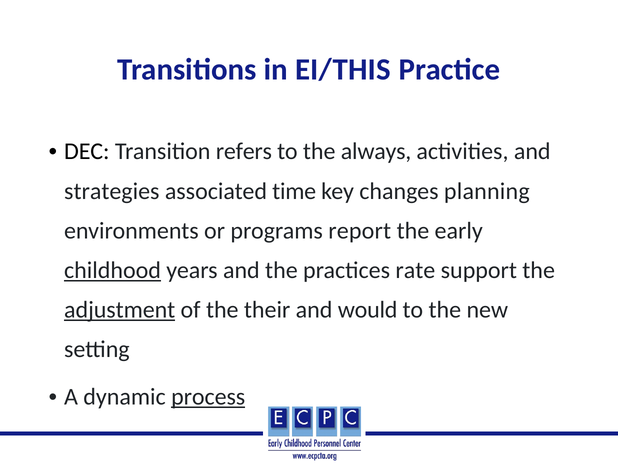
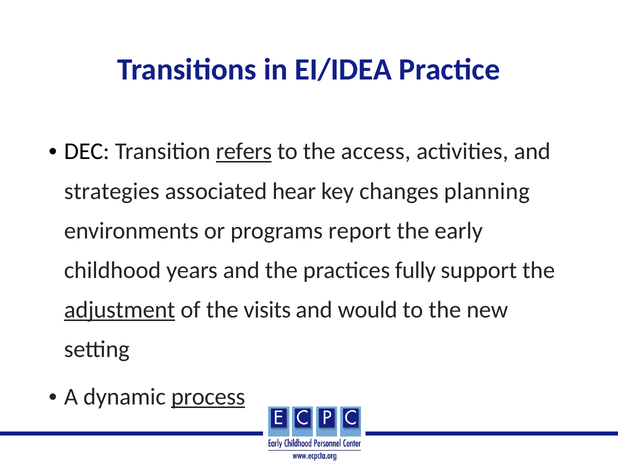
EI/THIS: EI/THIS -> EI/IDEA
refers underline: none -> present
always: always -> access
time: time -> hear
childhood underline: present -> none
rate: rate -> fully
their: their -> visits
